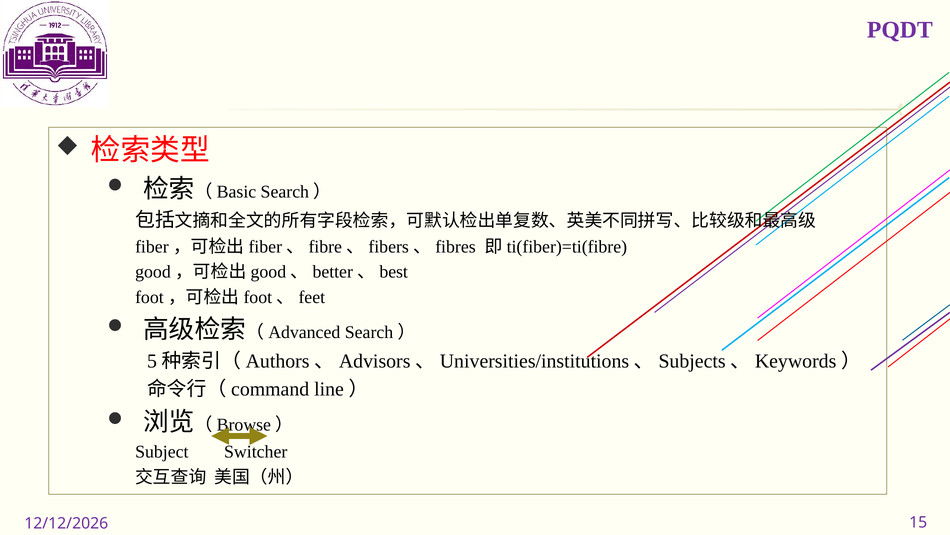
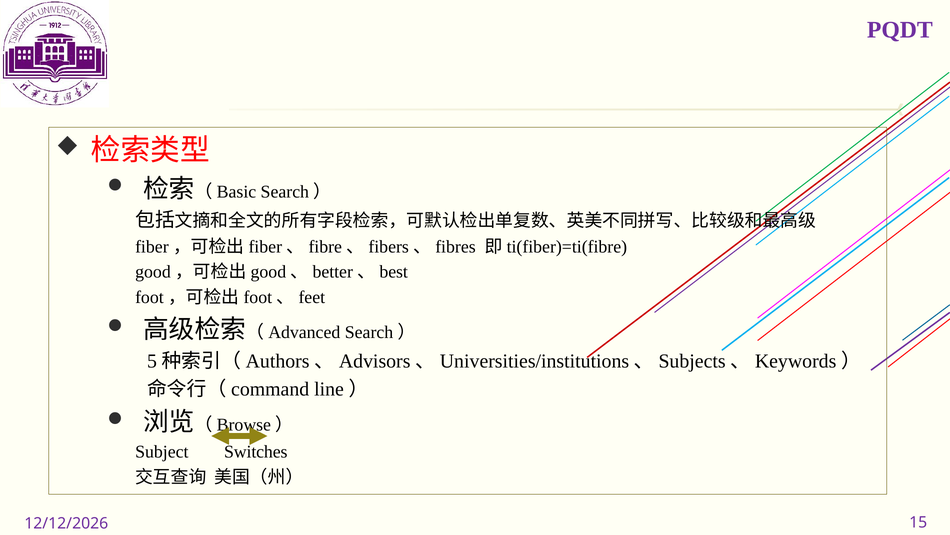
Switcher: Switcher -> Switches
